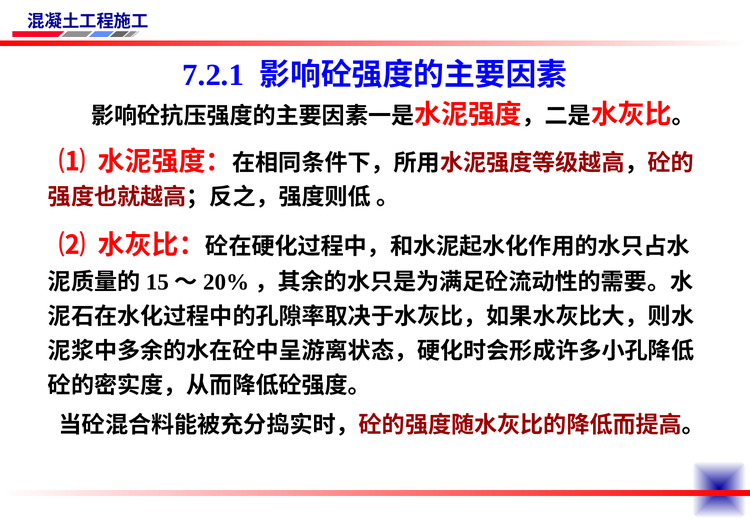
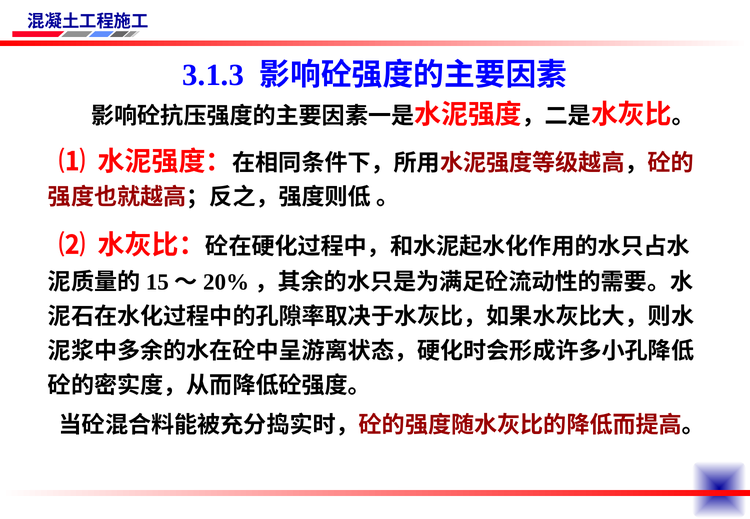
7.2.1: 7.2.1 -> 3.1.3
